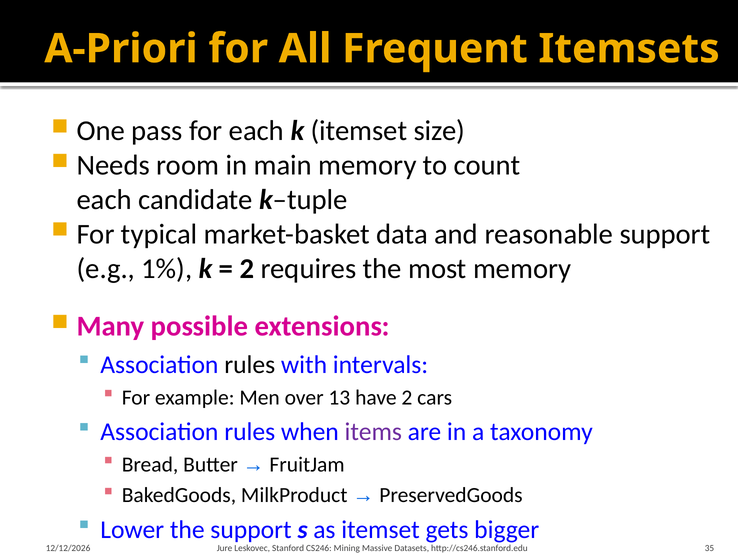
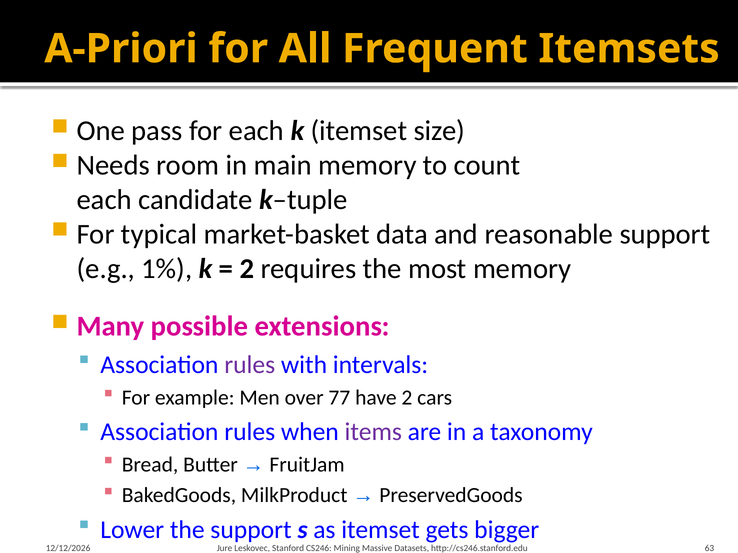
rules at (250, 365) colour: black -> purple
13: 13 -> 77
35: 35 -> 63
